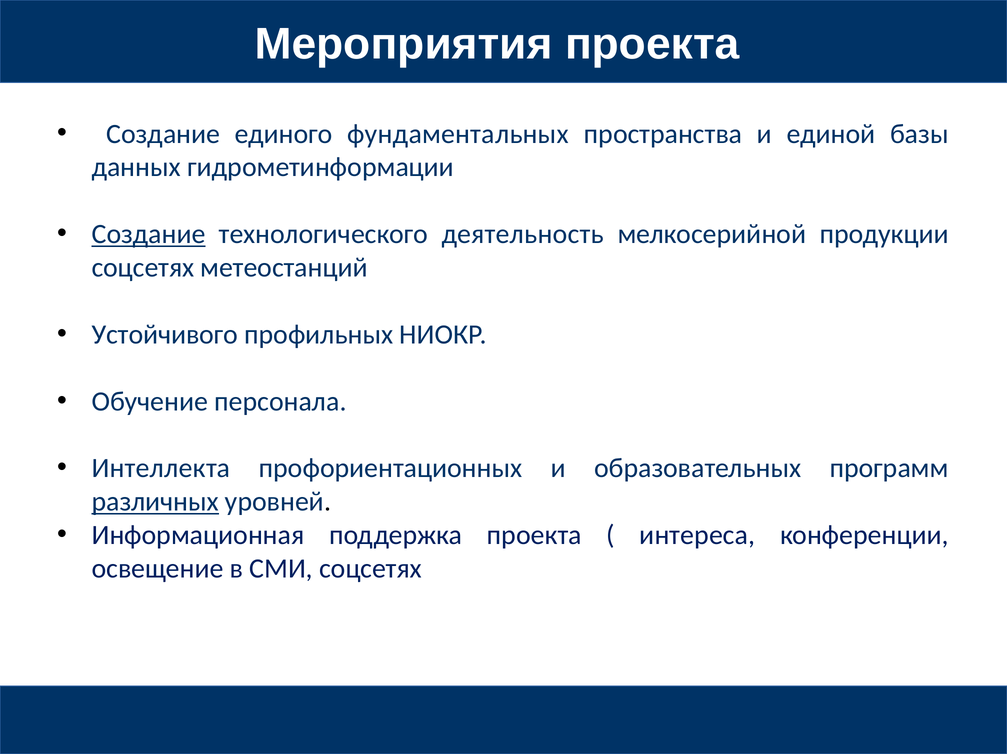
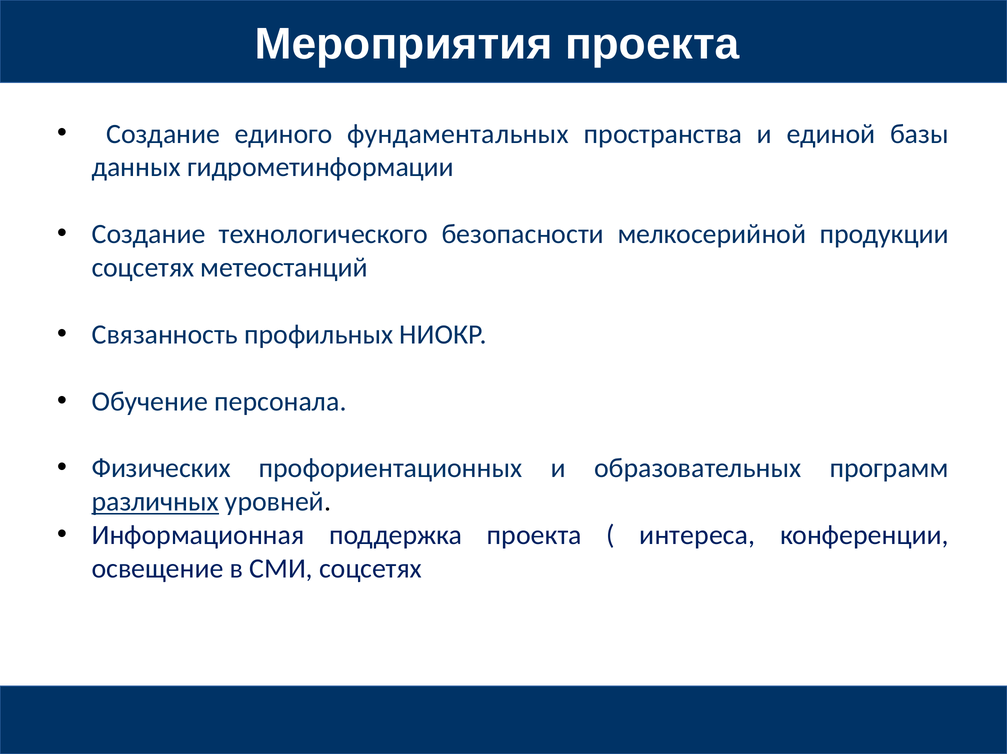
Создание at (149, 234) underline: present -> none
деятельность: деятельность -> безопасности
Устойчивого: Устойчивого -> Связанность
Интеллекта: Интеллекта -> Физических
